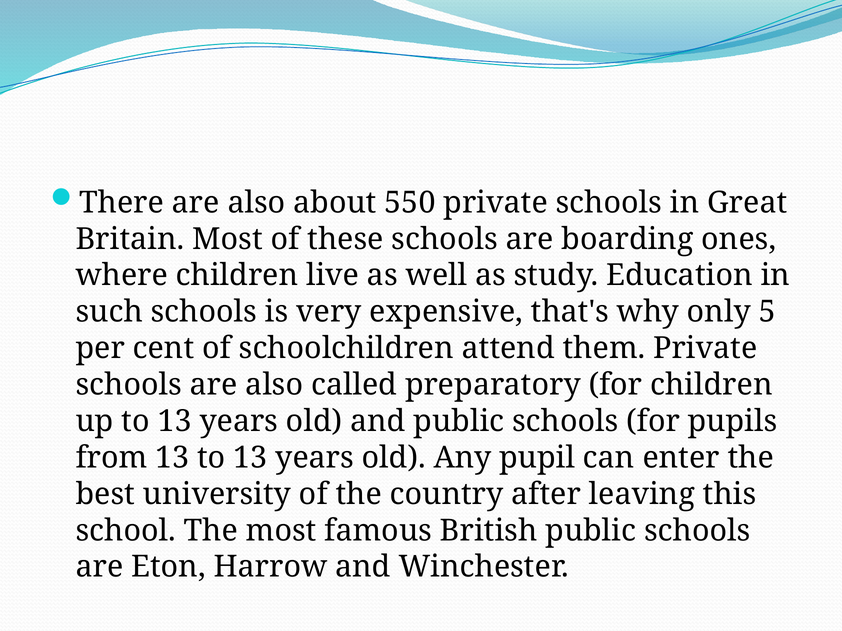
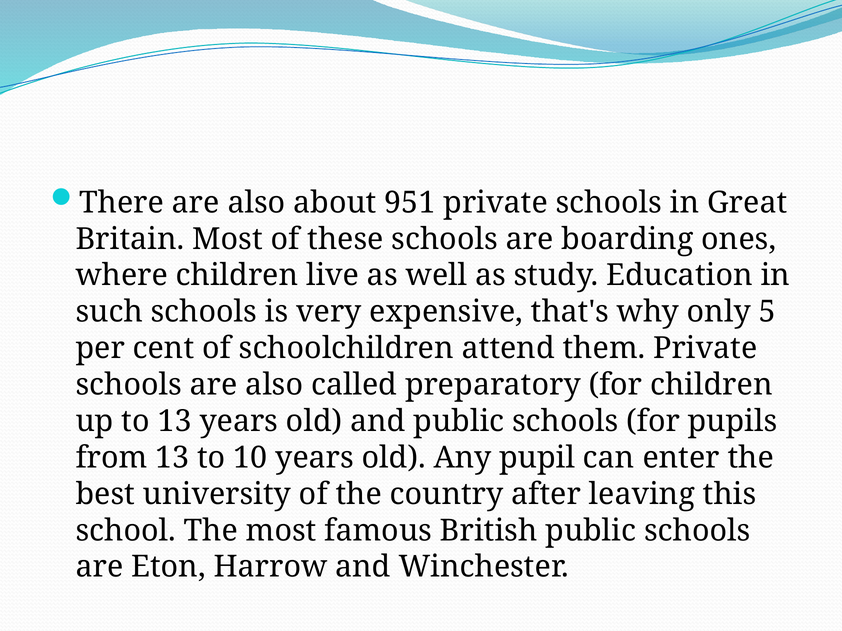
550: 550 -> 951
13 to 13: 13 -> 10
